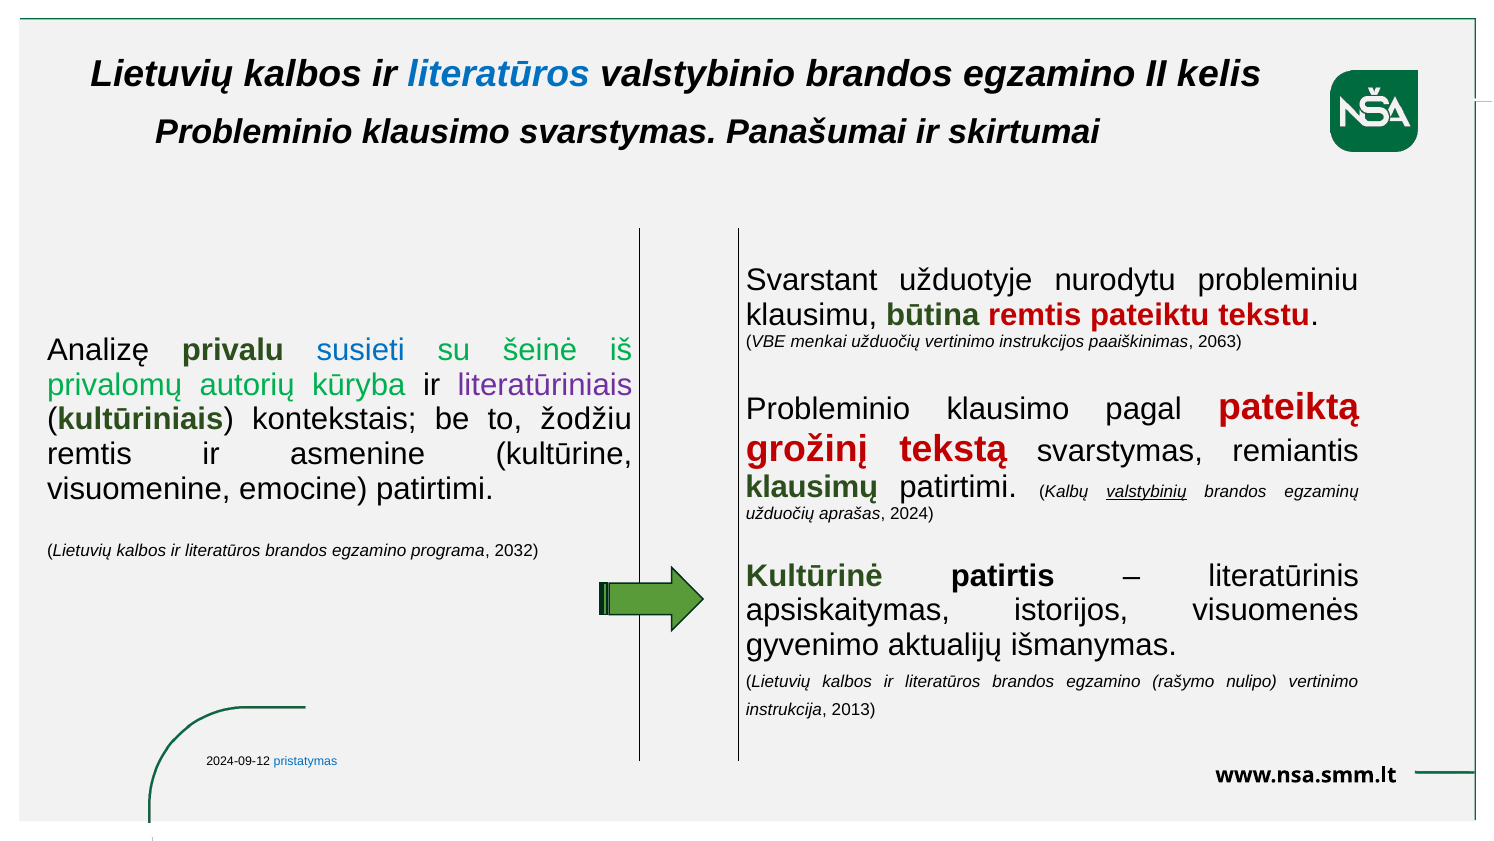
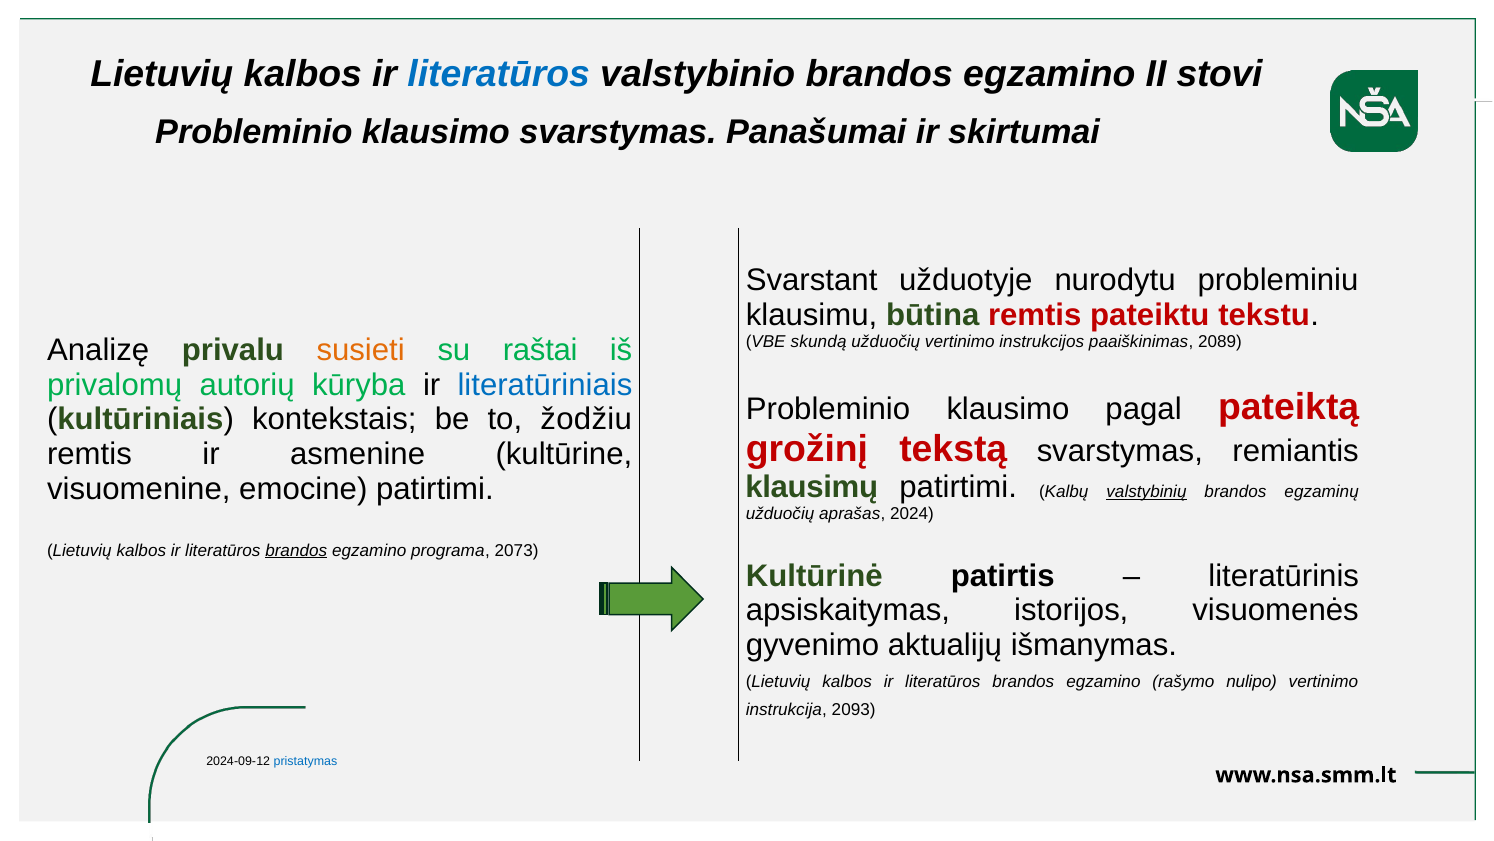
kelis: kelis -> stovi
menkai: menkai -> skundą
2063: 2063 -> 2089
susieti colour: blue -> orange
šeinė: šeinė -> raštai
literatūriniais colour: purple -> blue
brandos at (296, 550) underline: none -> present
2032: 2032 -> 2073
2013: 2013 -> 2093
